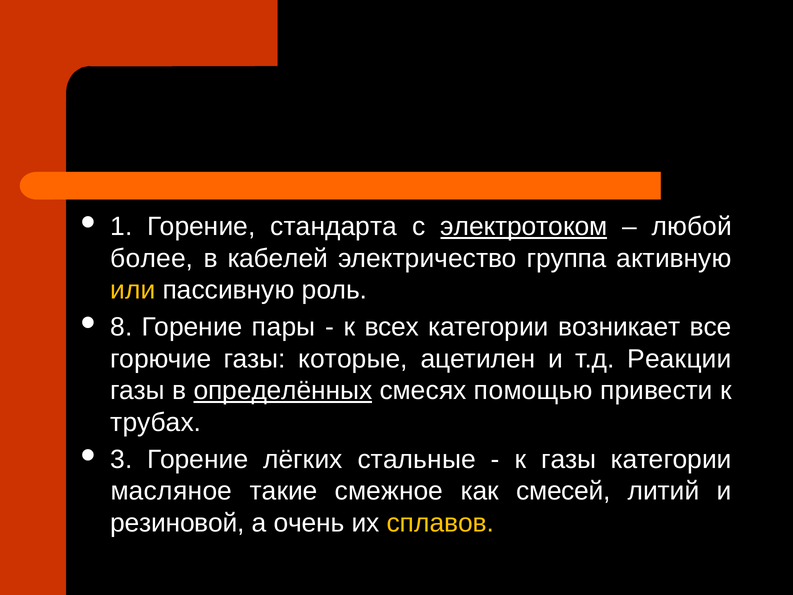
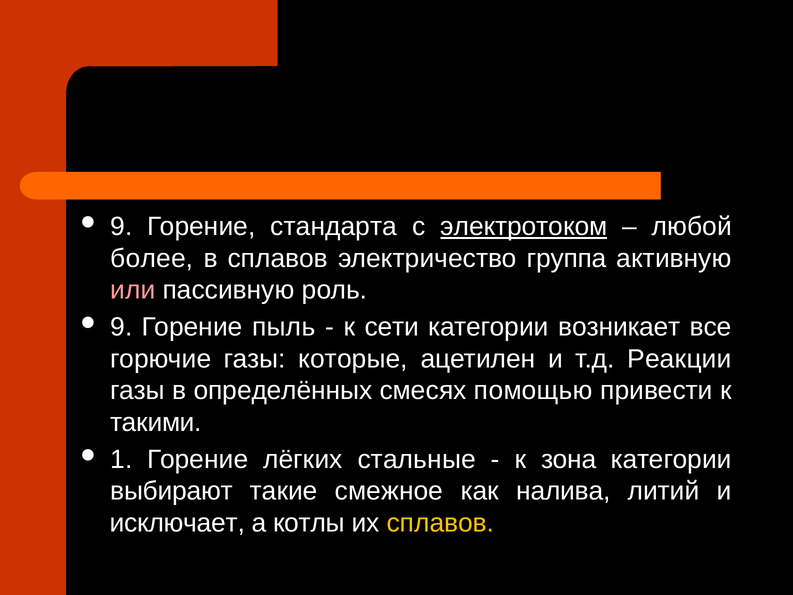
1 at (121, 227): 1 -> 9
в кабелей: кабелей -> сплавов
или colour: yellow -> pink
8 at (121, 327): 8 -> 9
пары: пары -> пыль
всех: всех -> сети
определённых underline: present -> none
трубах: трубах -> такими
3: 3 -> 1
к газы: газы -> зона
масляное: масляное -> выбирают
смесей: смесей -> налива
резиновой: резиновой -> исключает
очень: очень -> котлы
